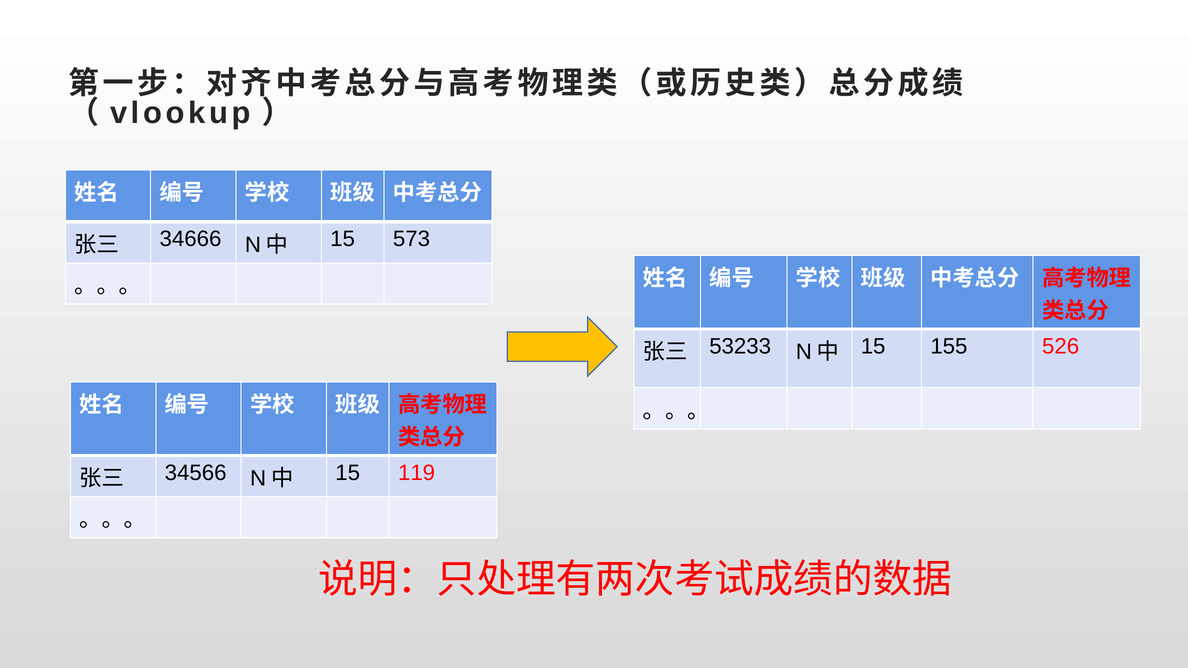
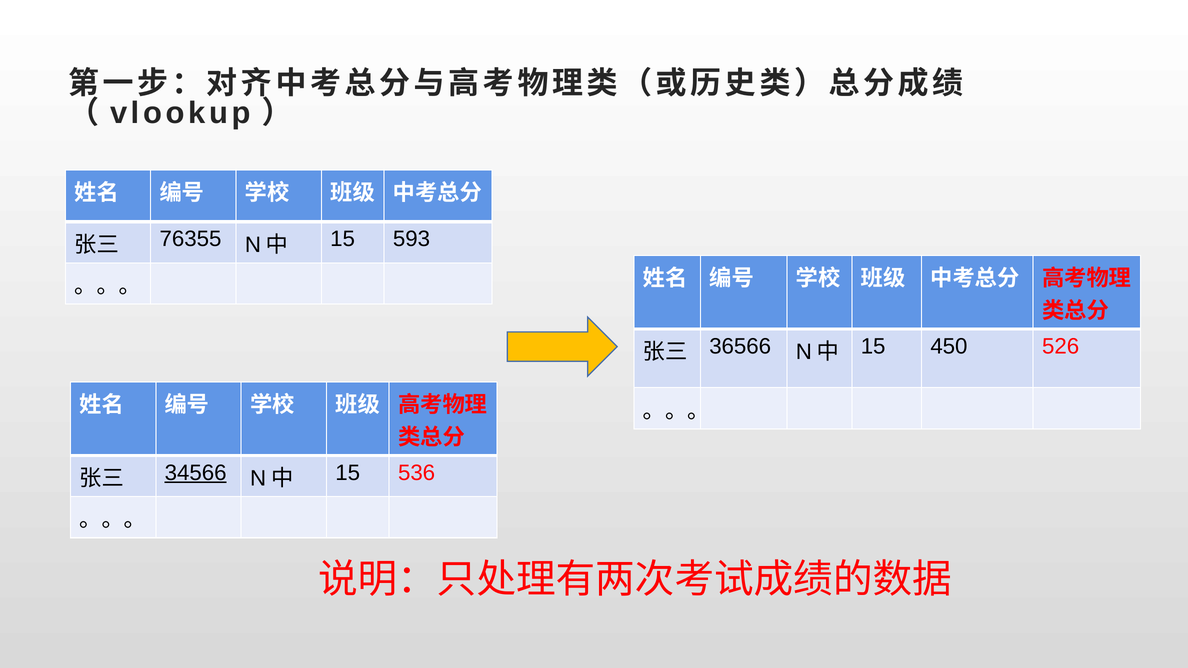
34666: 34666 -> 76355
573: 573 -> 593
53233: 53233 -> 36566
155: 155 -> 450
34566 underline: none -> present
119: 119 -> 536
